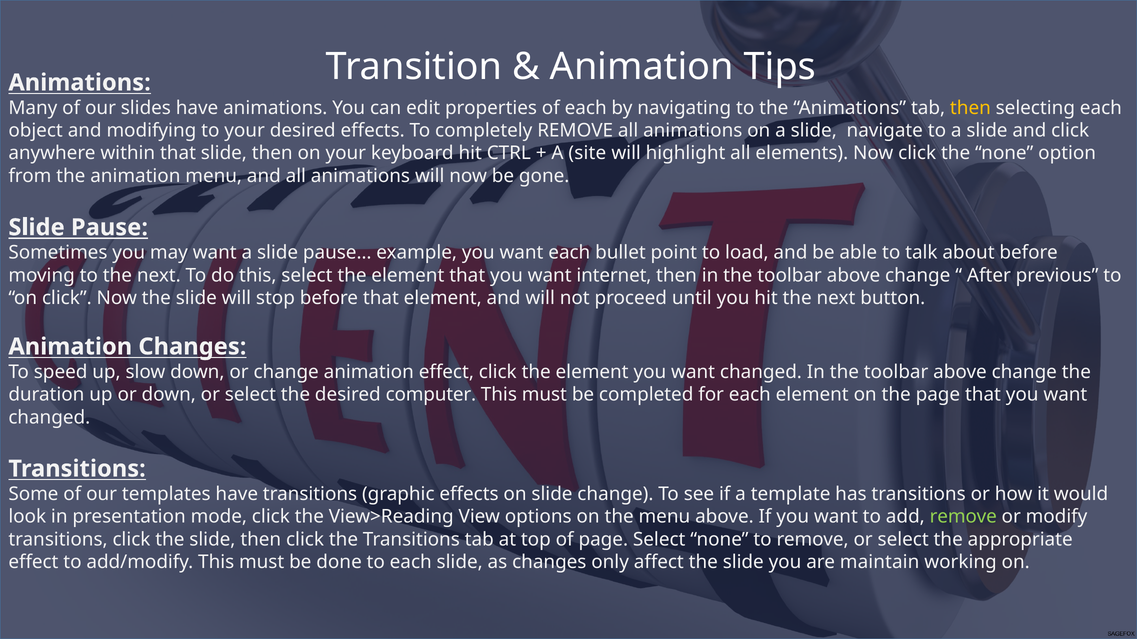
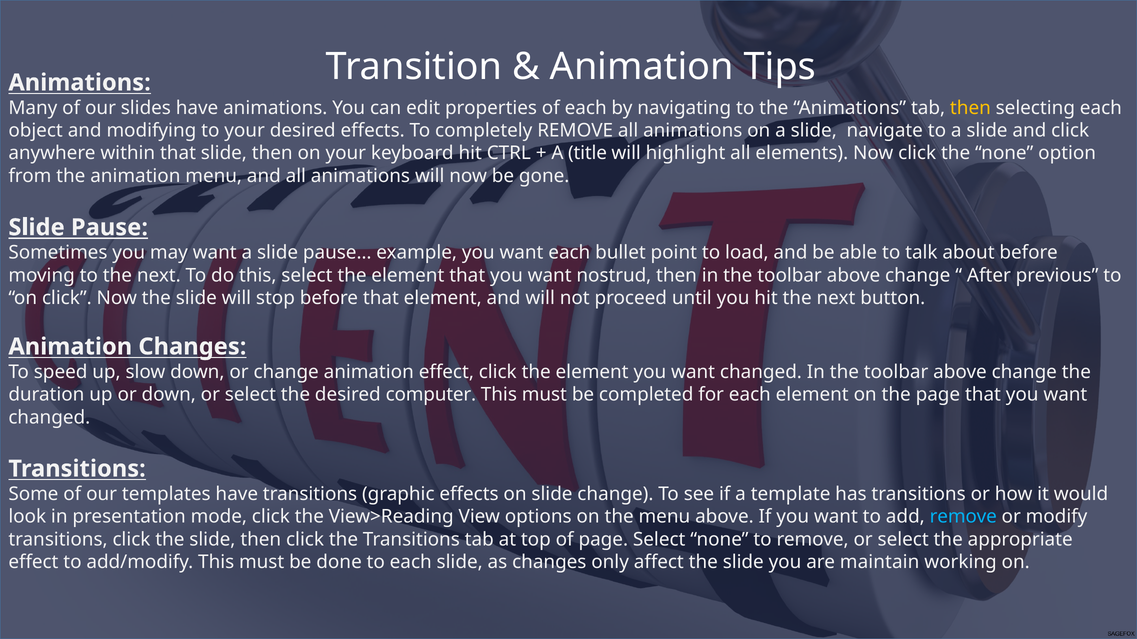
site: site -> title
internet: internet -> nostrud
remove at (963, 517) colour: light green -> light blue
